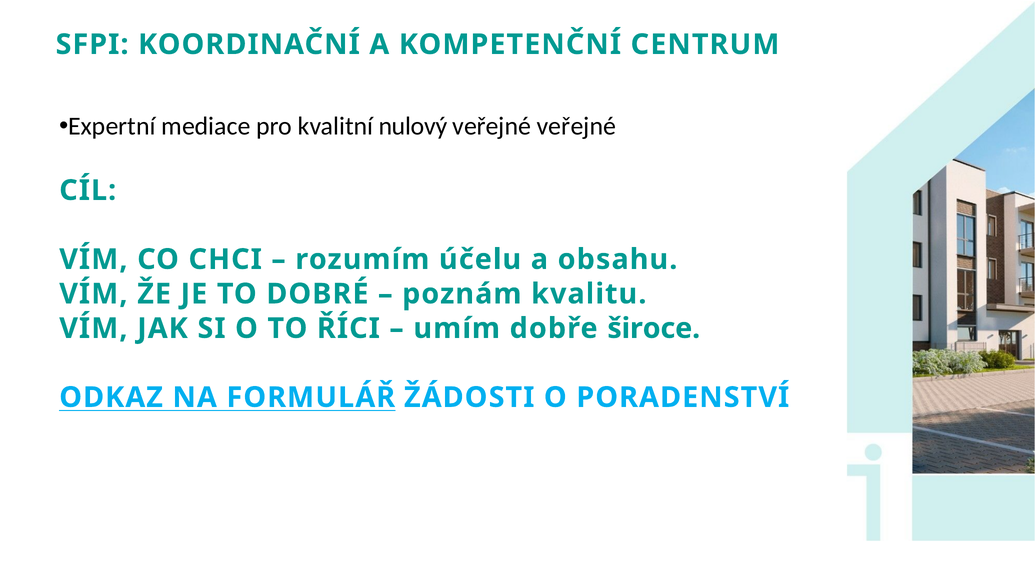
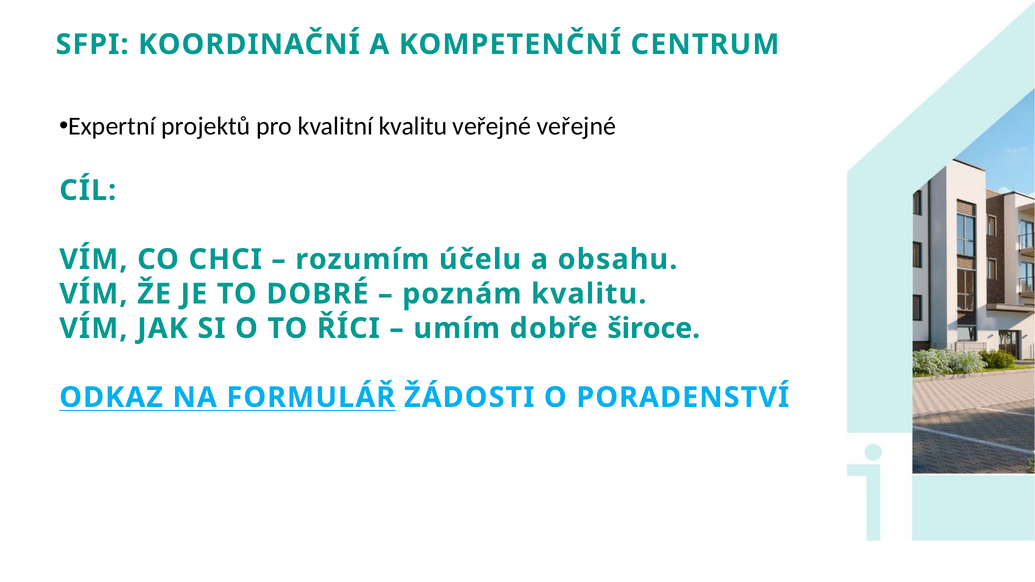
mediace: mediace -> projektů
kvalitní nulový: nulový -> kvalitu
